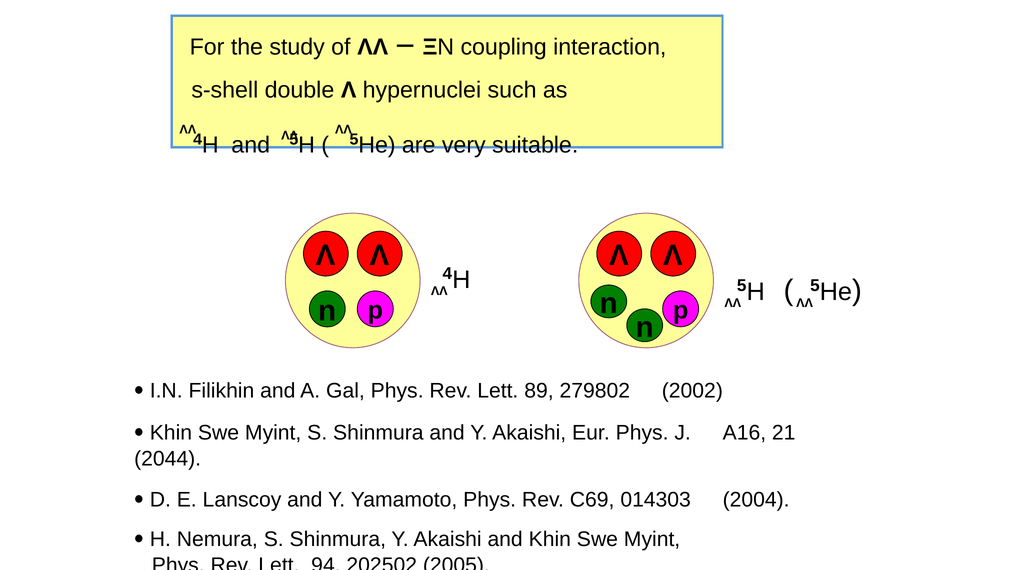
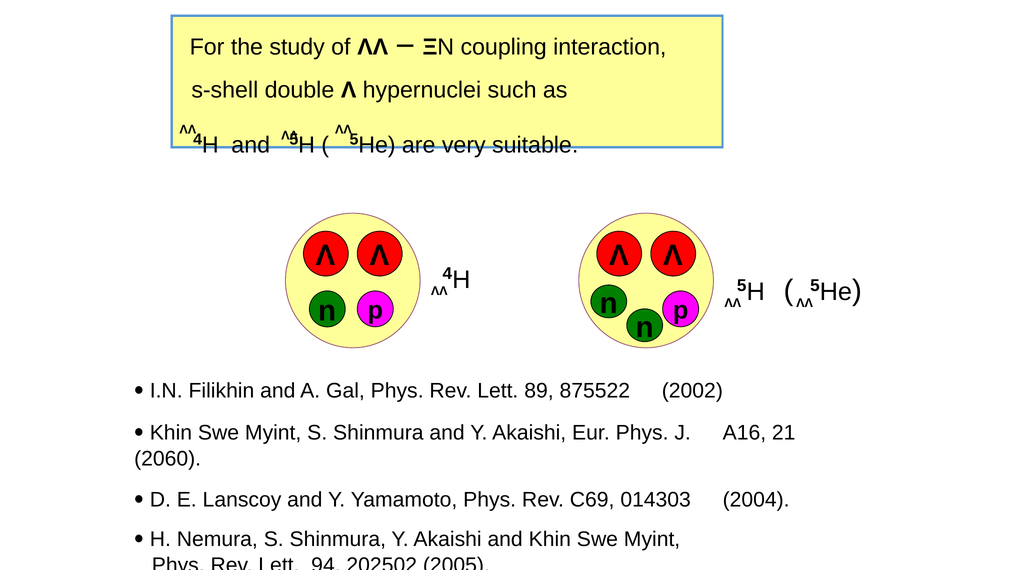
279802: 279802 -> 875522
2044: 2044 -> 2060
